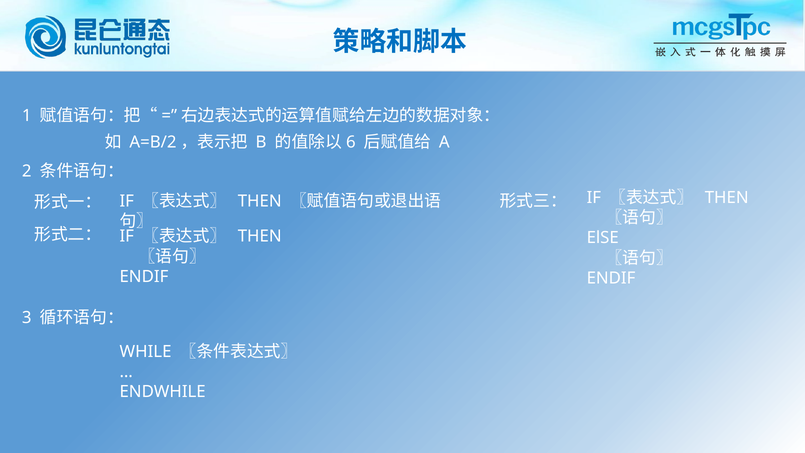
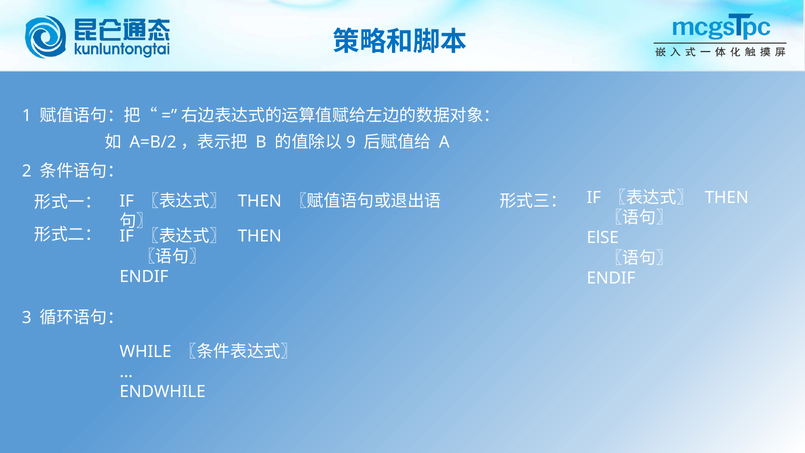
6: 6 -> 9
